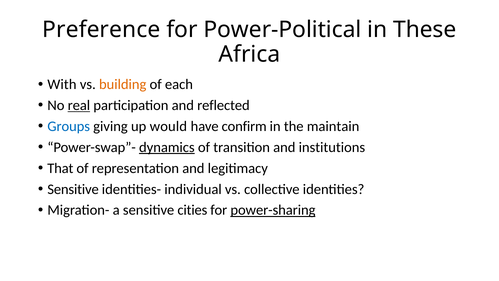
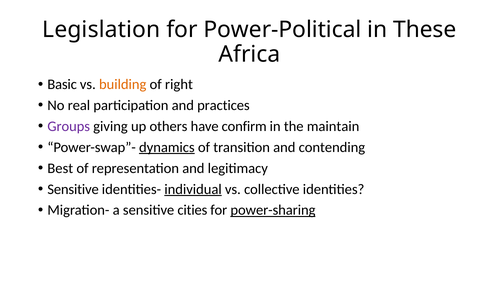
Preference: Preference -> Legislation
With: With -> Basic
each: each -> right
real underline: present -> none
reflected: reflected -> practices
Groups colour: blue -> purple
would: would -> others
institutions: institutions -> contending
That: That -> Best
individual underline: none -> present
